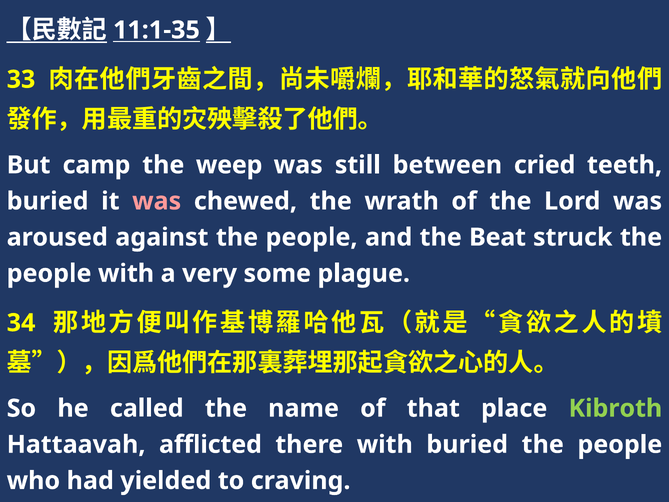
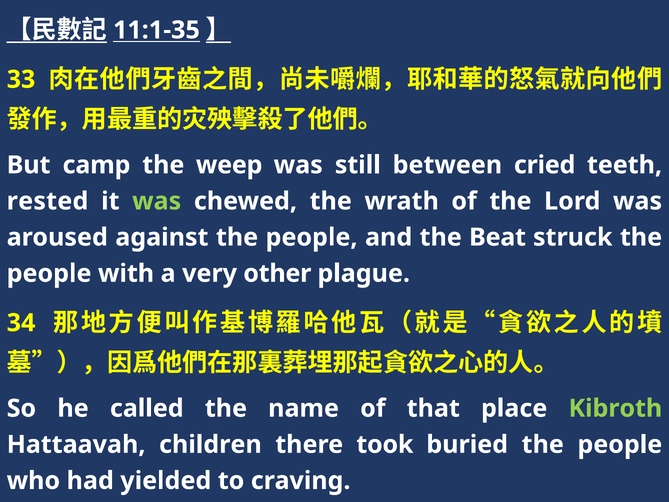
buried at (48, 201): buried -> rested
was at (157, 201) colour: pink -> light green
some: some -> other
afflicted: afflicted -> children
there with: with -> took
